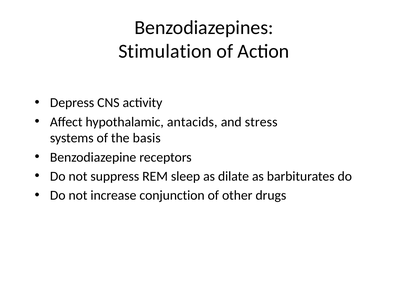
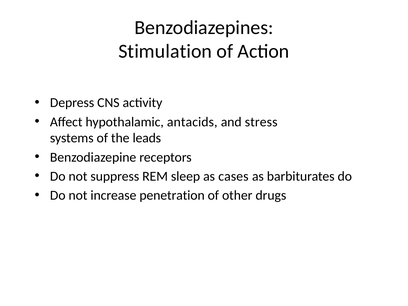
basis: basis -> leads
dilate: dilate -> cases
conjunction: conjunction -> penetration
